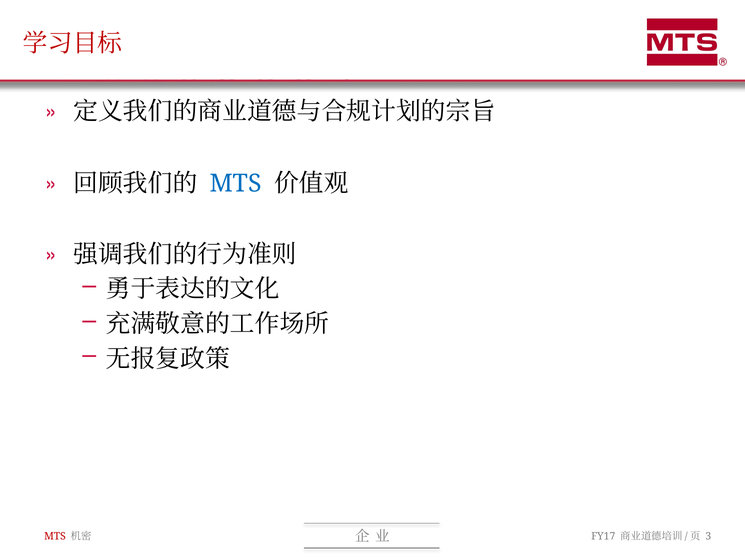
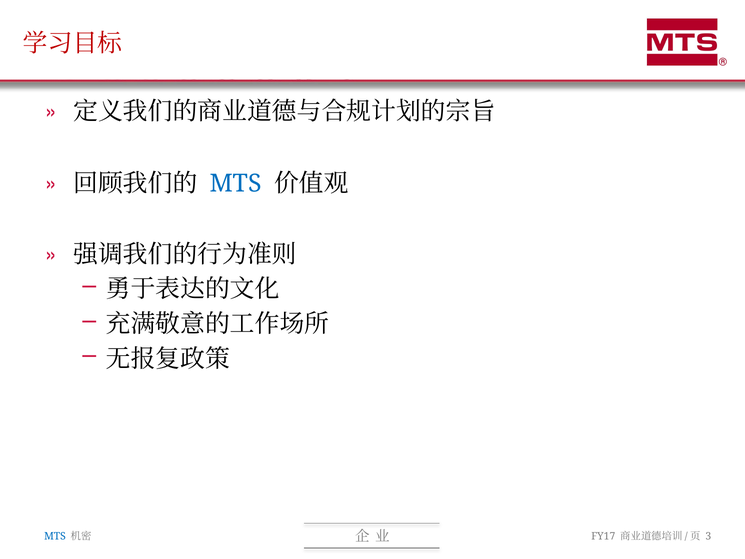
MTS at (55, 536) colour: red -> blue
